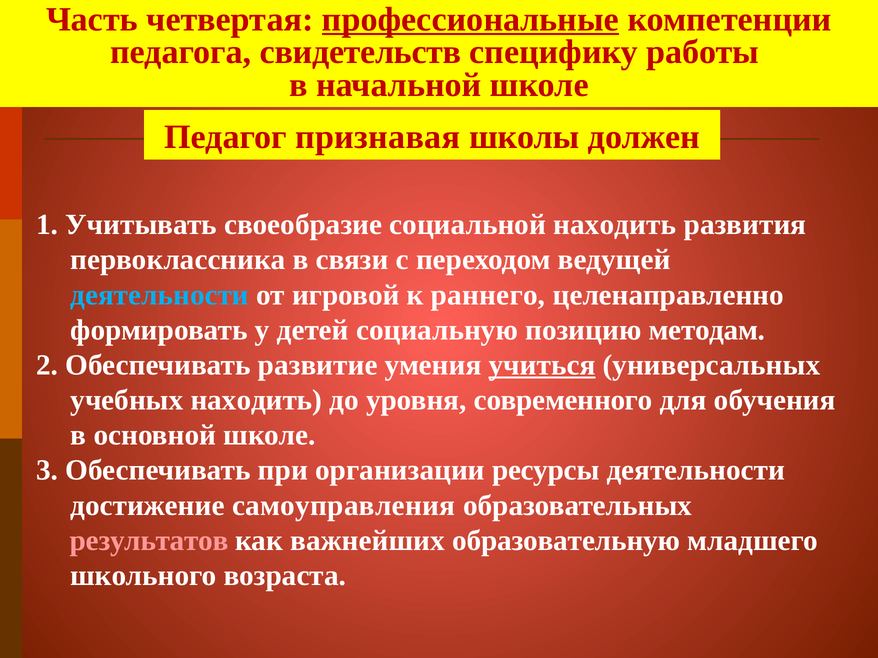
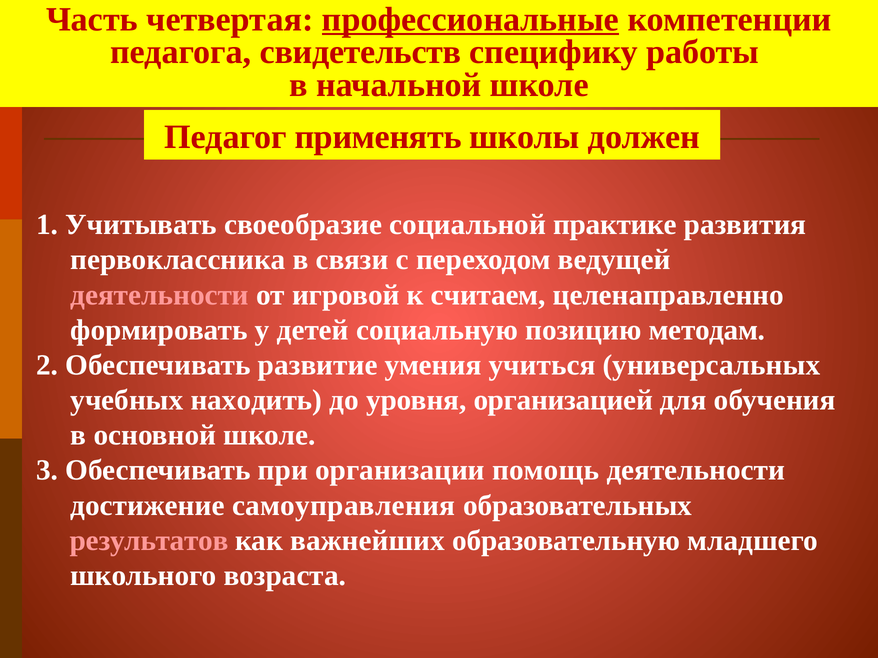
признавая: признавая -> применять
социальной находить: находить -> практике
деятельности at (160, 295) colour: light blue -> pink
раннего: раннего -> считаем
учиться underline: present -> none
современного: современного -> организацией
ресурсы: ресурсы -> помощь
